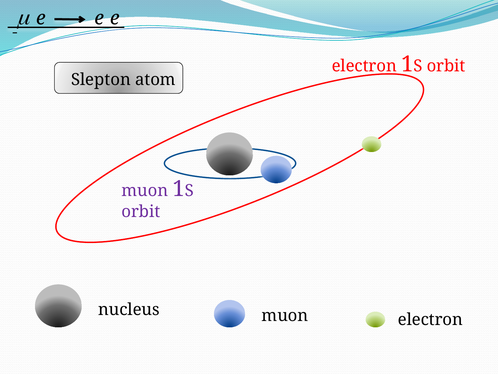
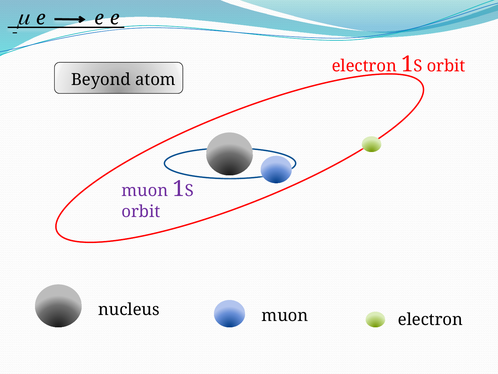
Slepton: Slepton -> Beyond
